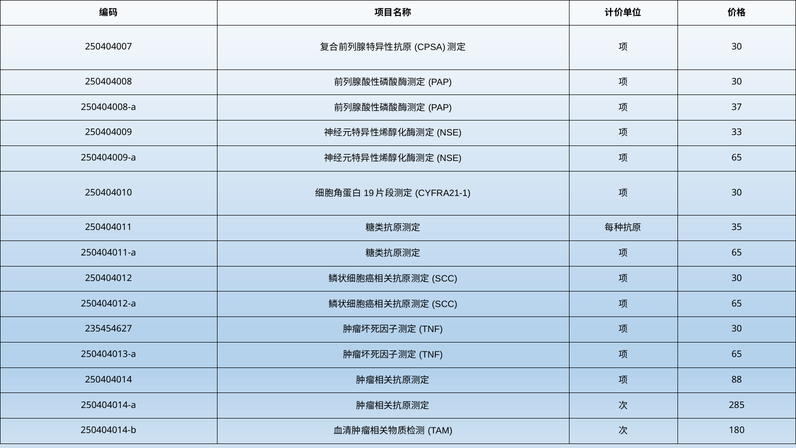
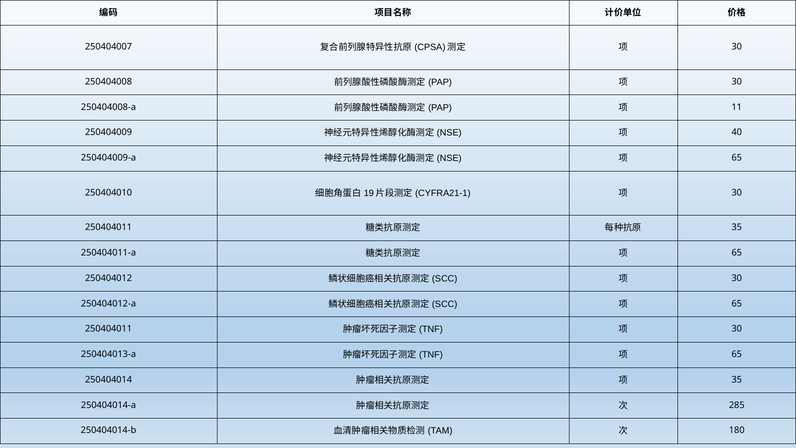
37: 37 -> 11
33: 33 -> 40
235454627 at (108, 329): 235454627 -> 250404011
88 at (737, 379): 88 -> 35
